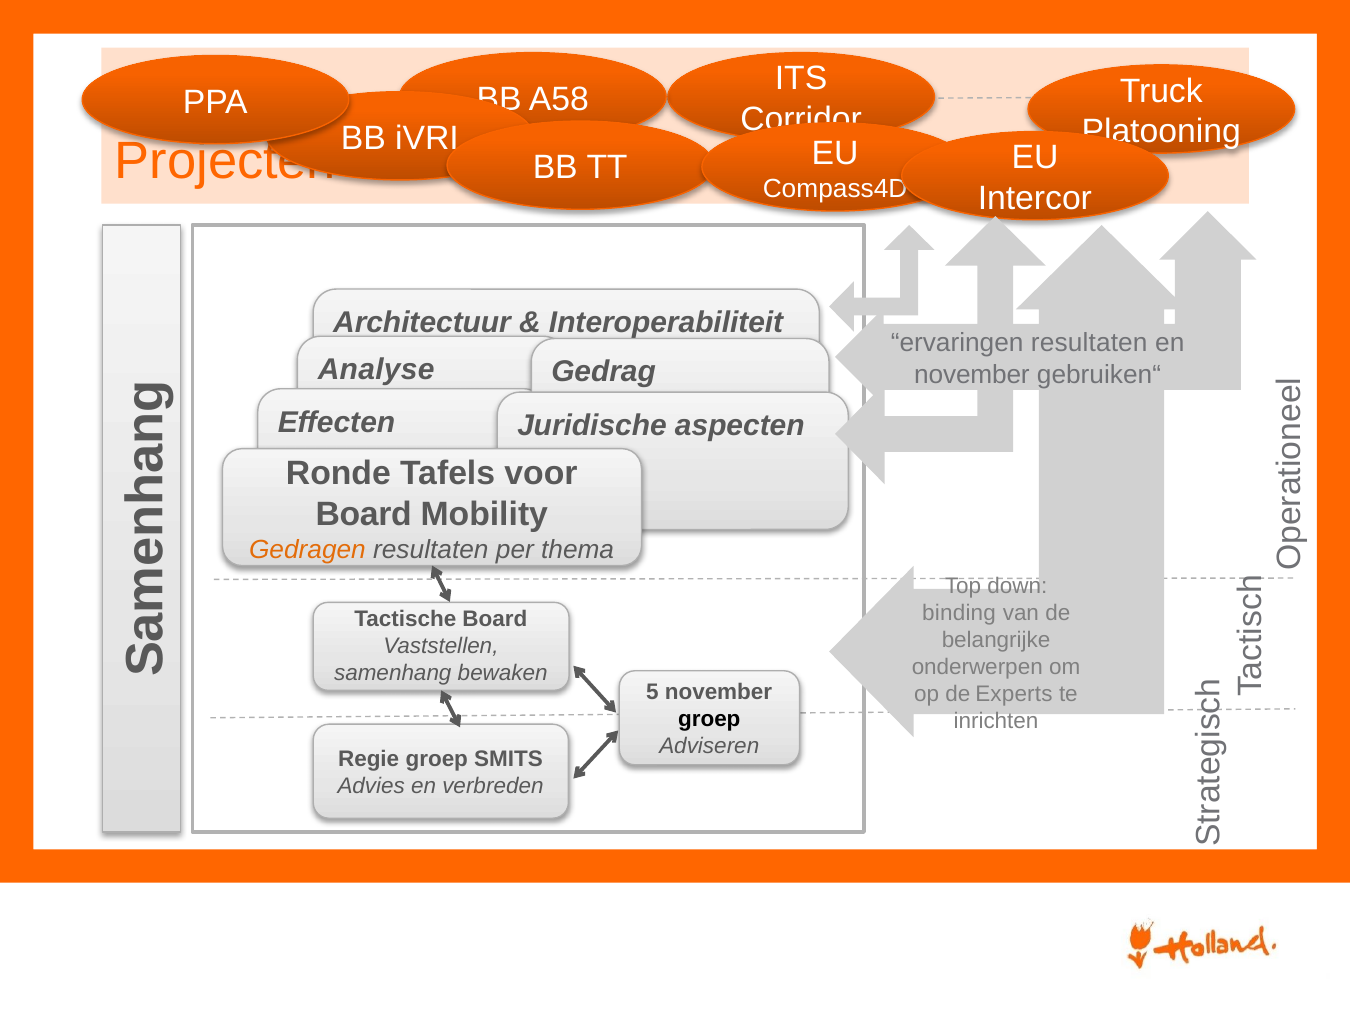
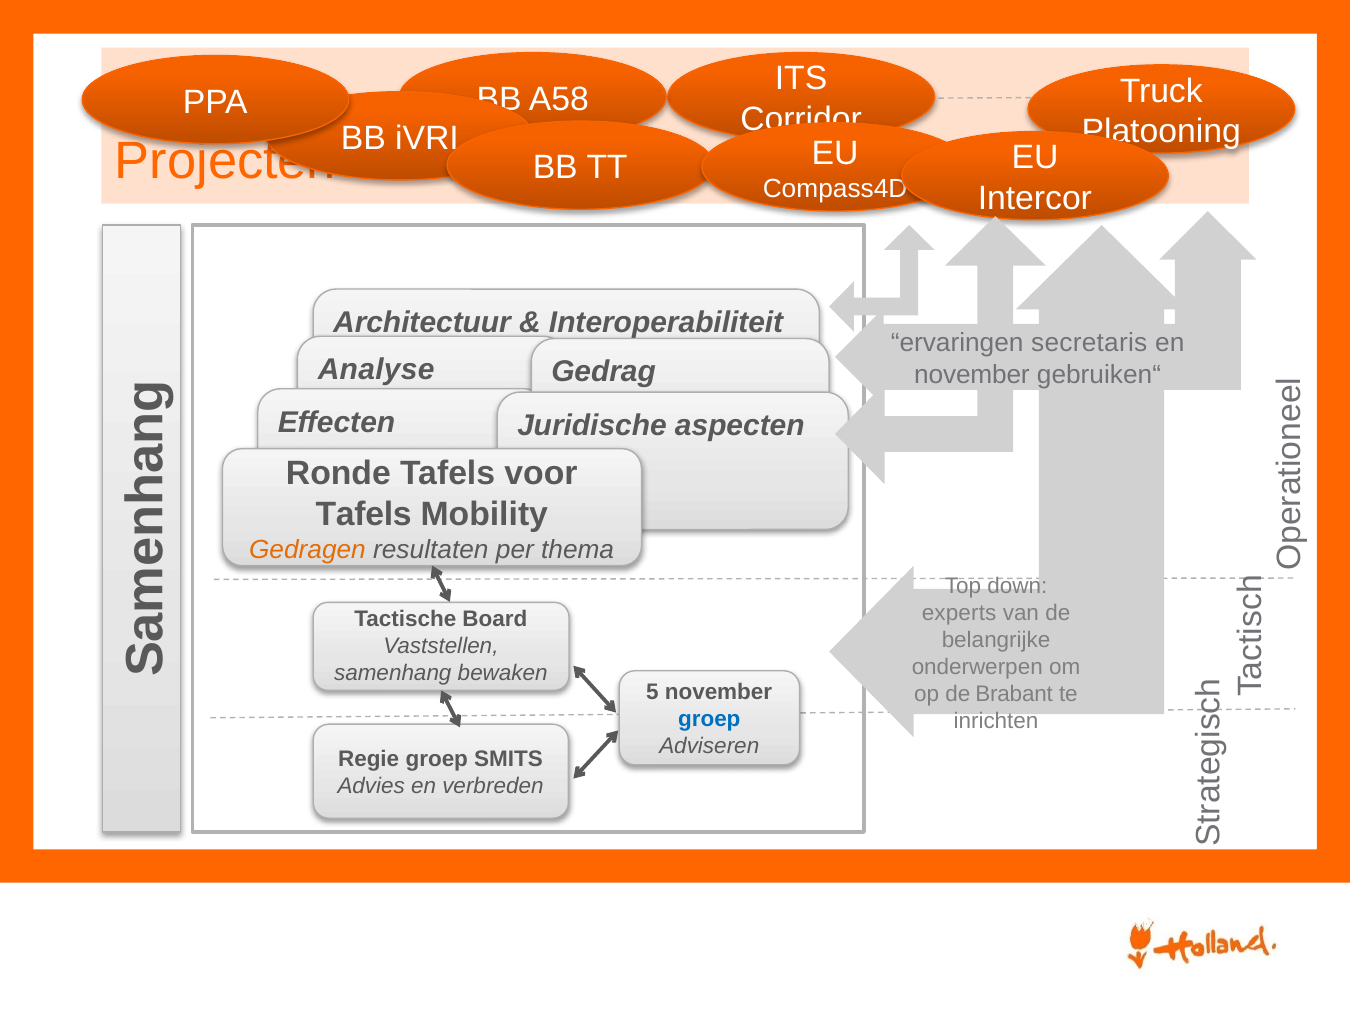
ervaringen resultaten: resultaten -> secretaris
Board at (364, 514): Board -> Tafels
binding: binding -> experts
Experts: Experts -> Brabant
groep at (709, 720) colour: black -> blue
